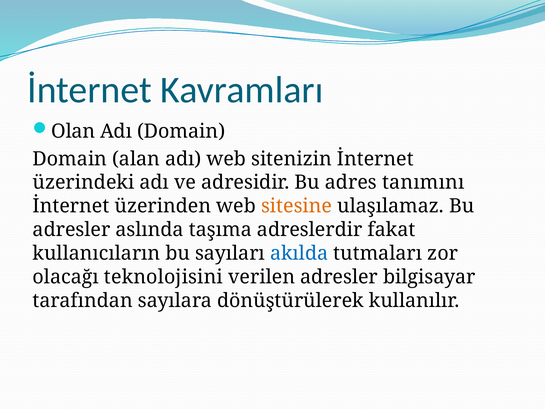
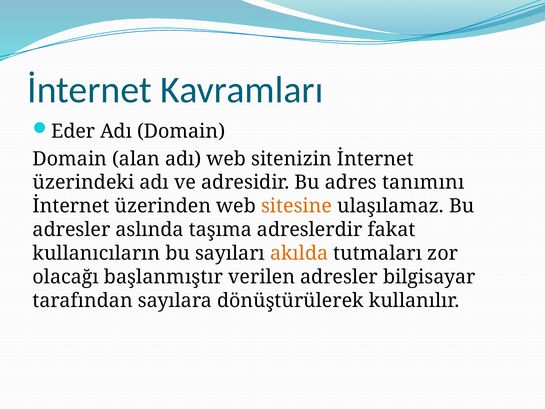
Olan: Olan -> Eder
akılda colour: blue -> orange
teknolojisini: teknolojisini -> başlanmıştır
